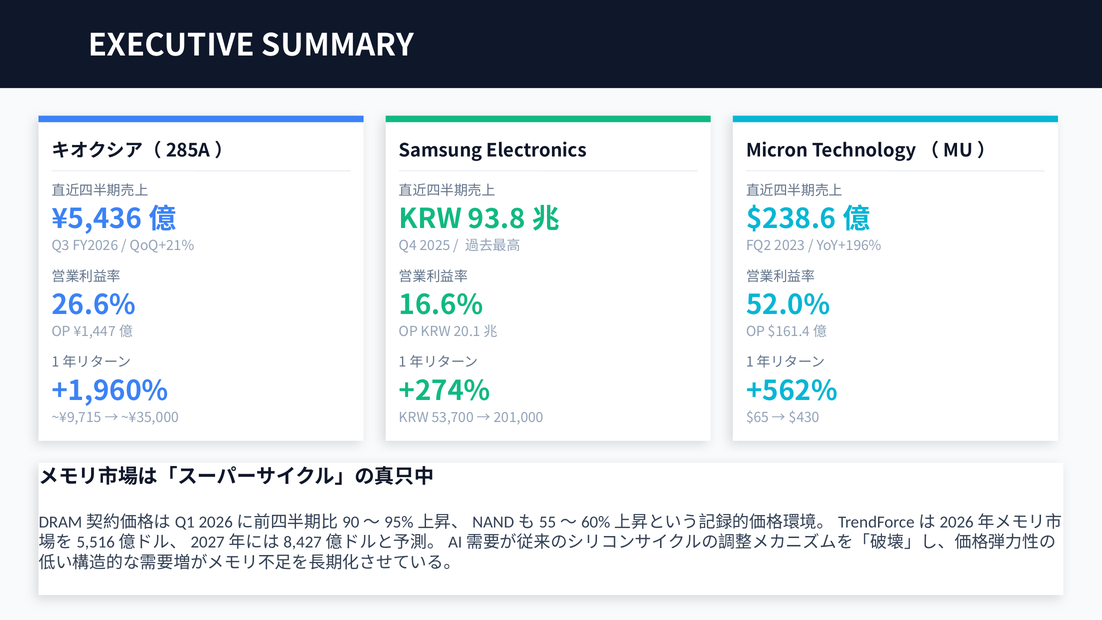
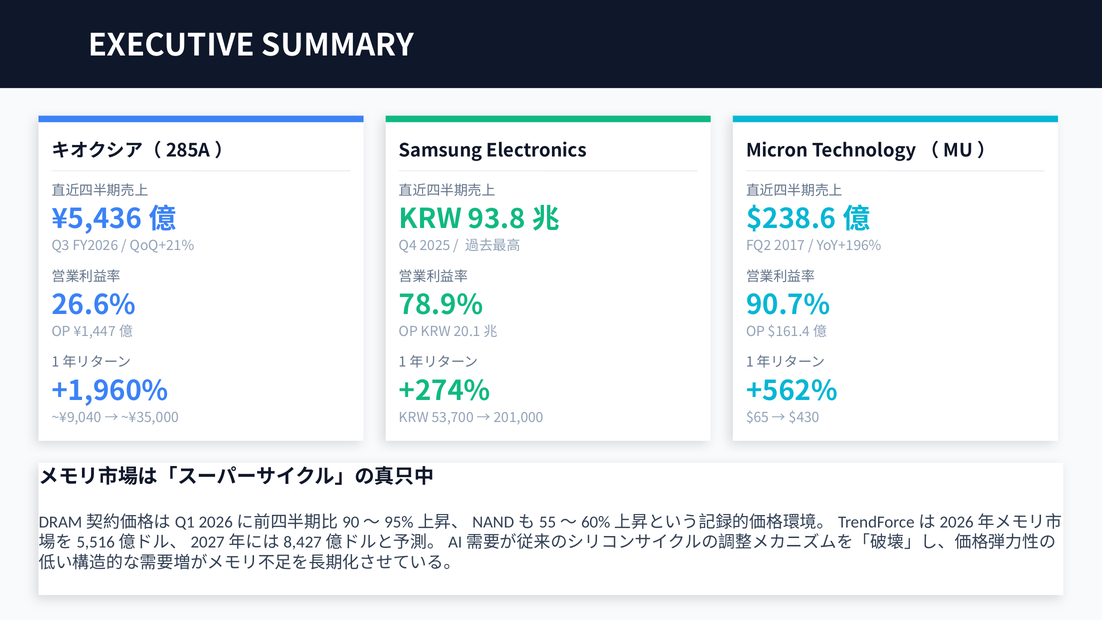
2023: 2023 -> 2017
16.6%: 16.6% -> 78.9%
52.0%: 52.0% -> 90.7%
~¥9,715: ~¥9,715 -> ~¥9,040
